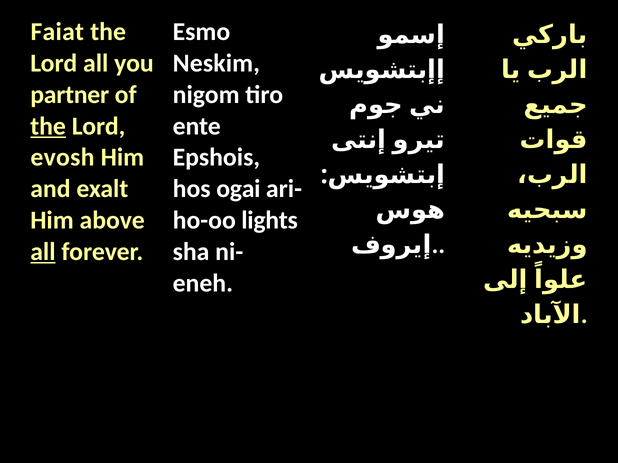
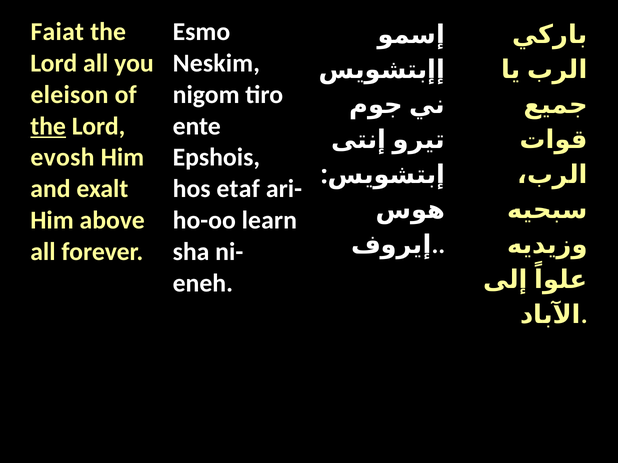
partner: partner -> eleison
ogai: ogai -> etaf
lights: lights -> learn
all at (43, 252) underline: present -> none
